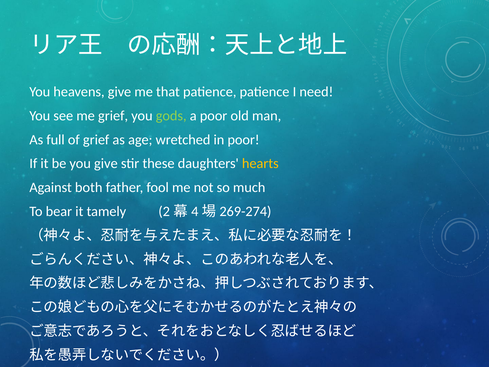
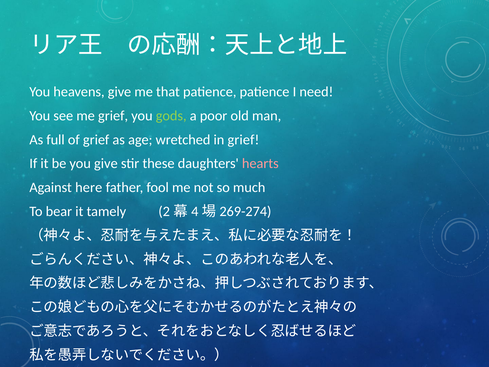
in poor: poor -> grief
hearts colour: yellow -> pink
both: both -> here
